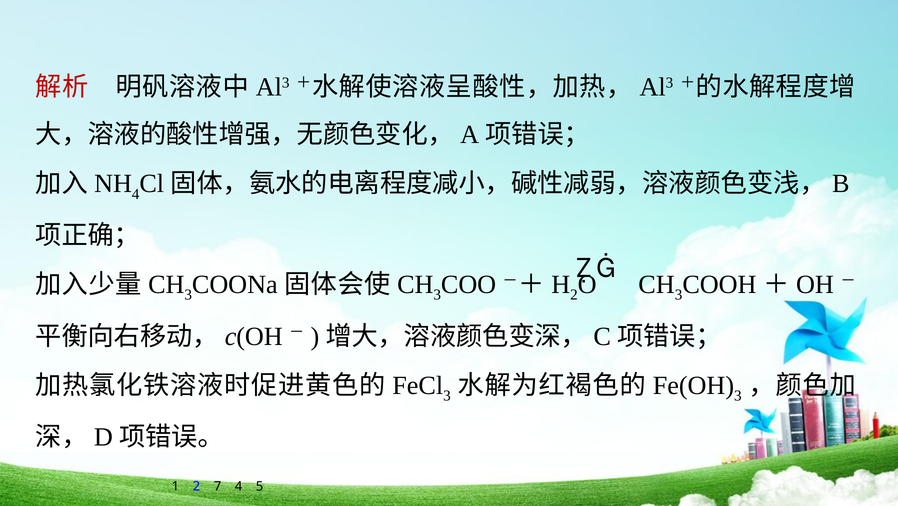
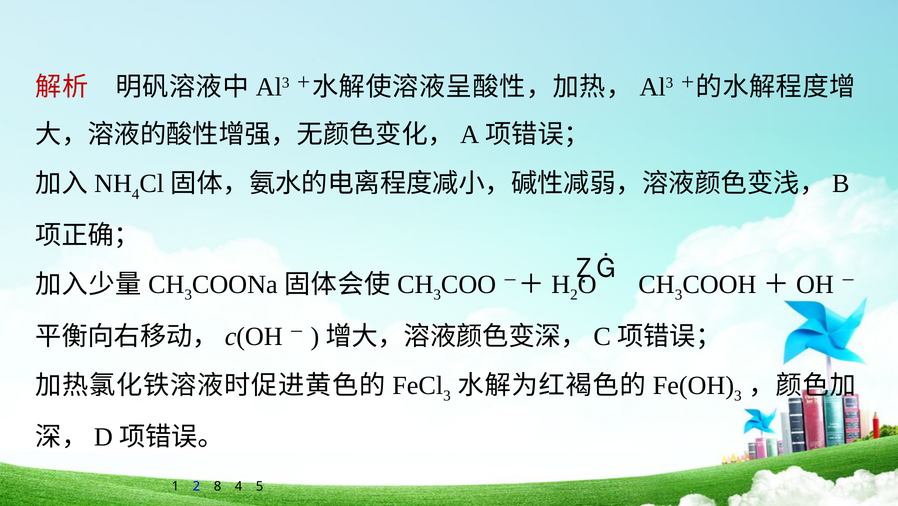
7: 7 -> 8
